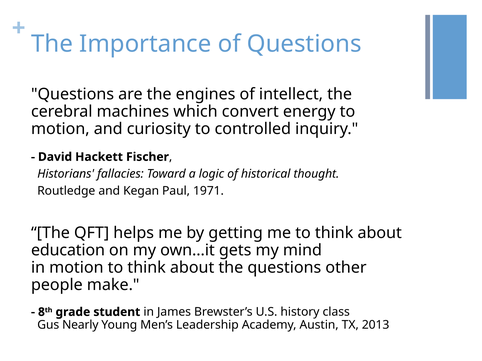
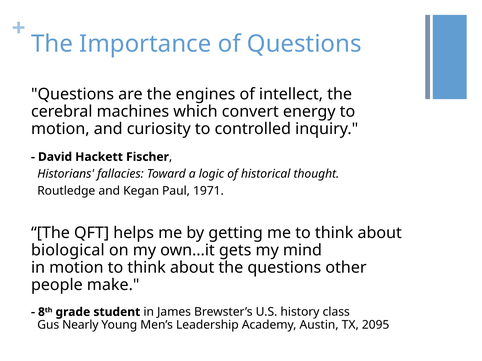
education: education -> biological
2013: 2013 -> 2095
